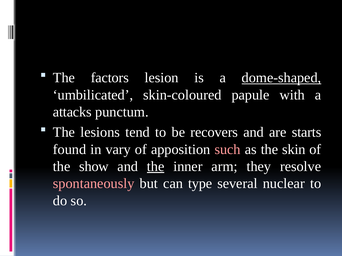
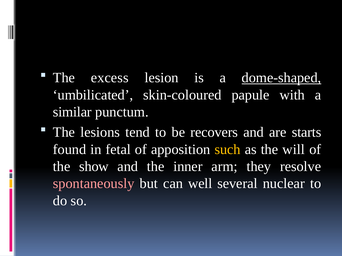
factors: factors -> excess
attacks: attacks -> similar
vary: vary -> fetal
such colour: pink -> yellow
skin: skin -> will
the at (156, 167) underline: present -> none
type: type -> well
